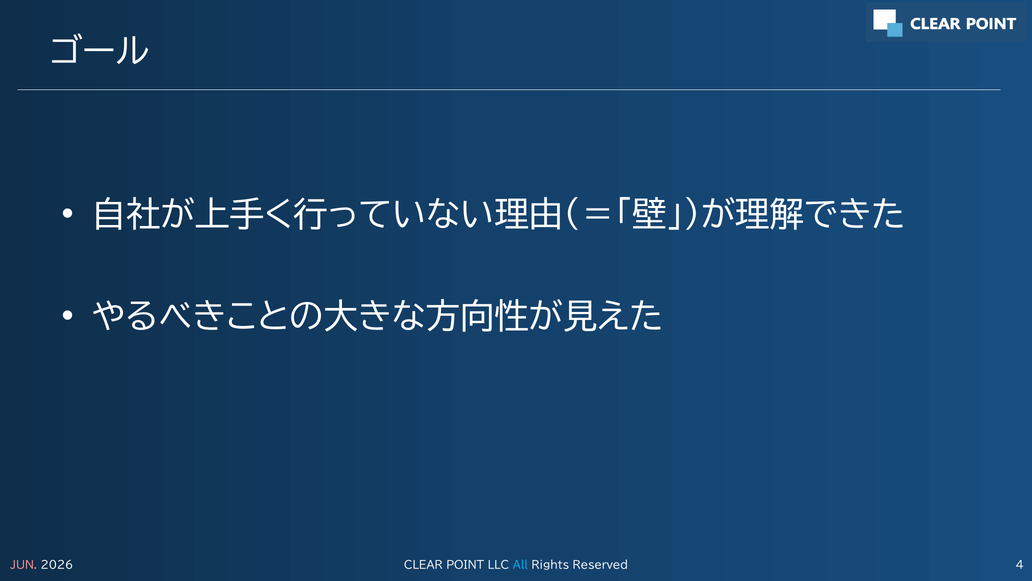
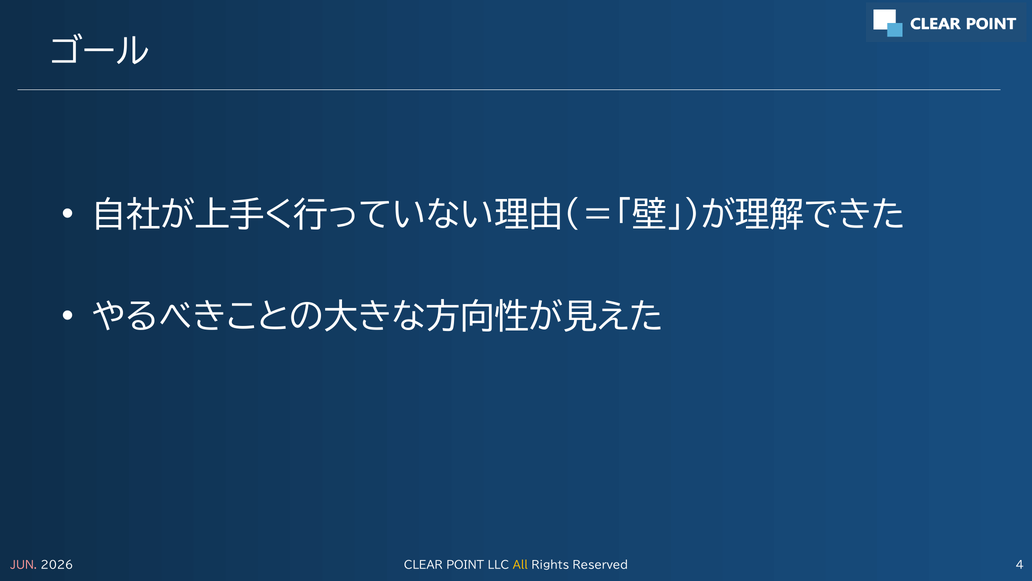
All colour: light blue -> yellow
